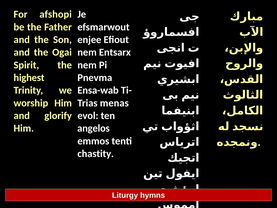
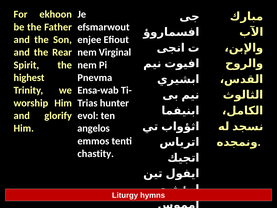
afshopi: afshopi -> ekhoon
Ogai: Ogai -> Rear
Entsarx: Entsarx -> Virginal
menas: menas -> hunter
